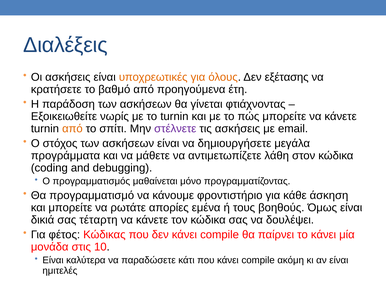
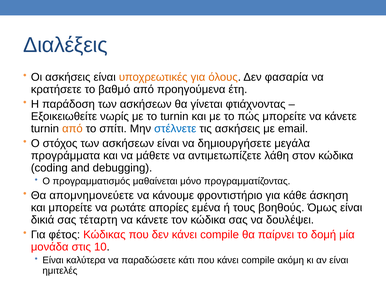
εξέτασης: εξέτασης -> φασαρία
στέλνετε colour: purple -> blue
προγραμματισμό: προγραμματισμό -> απομνημονεύετε
το κάνει: κάνει -> δομή
